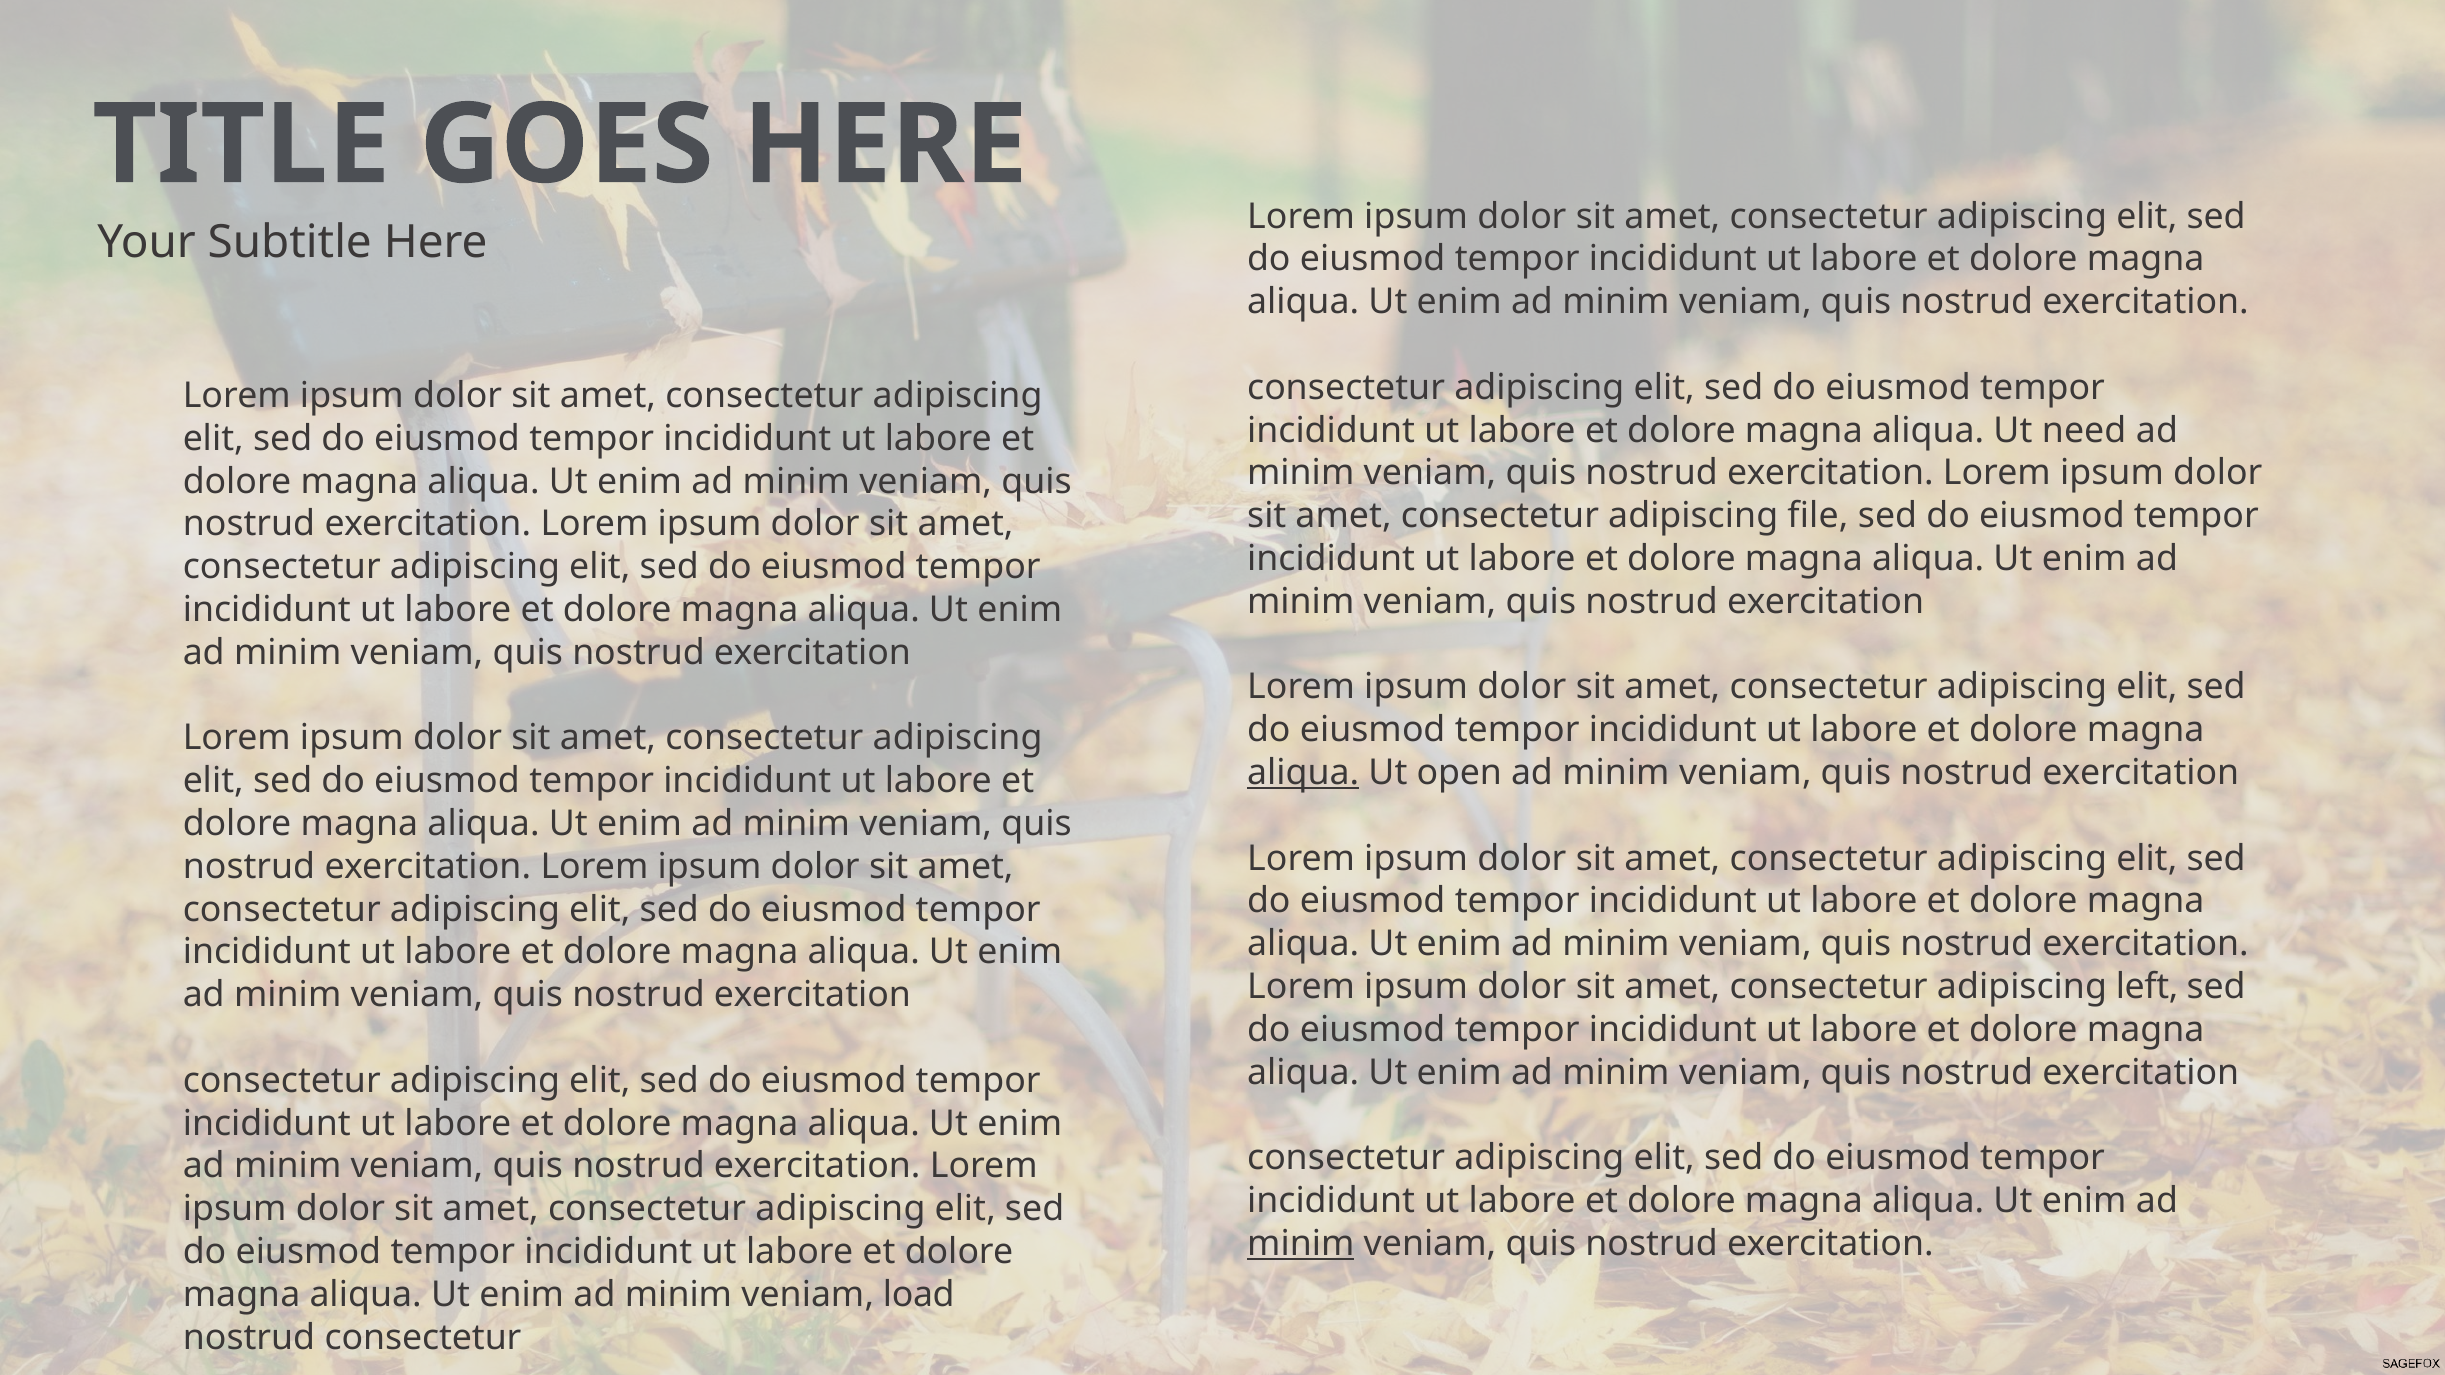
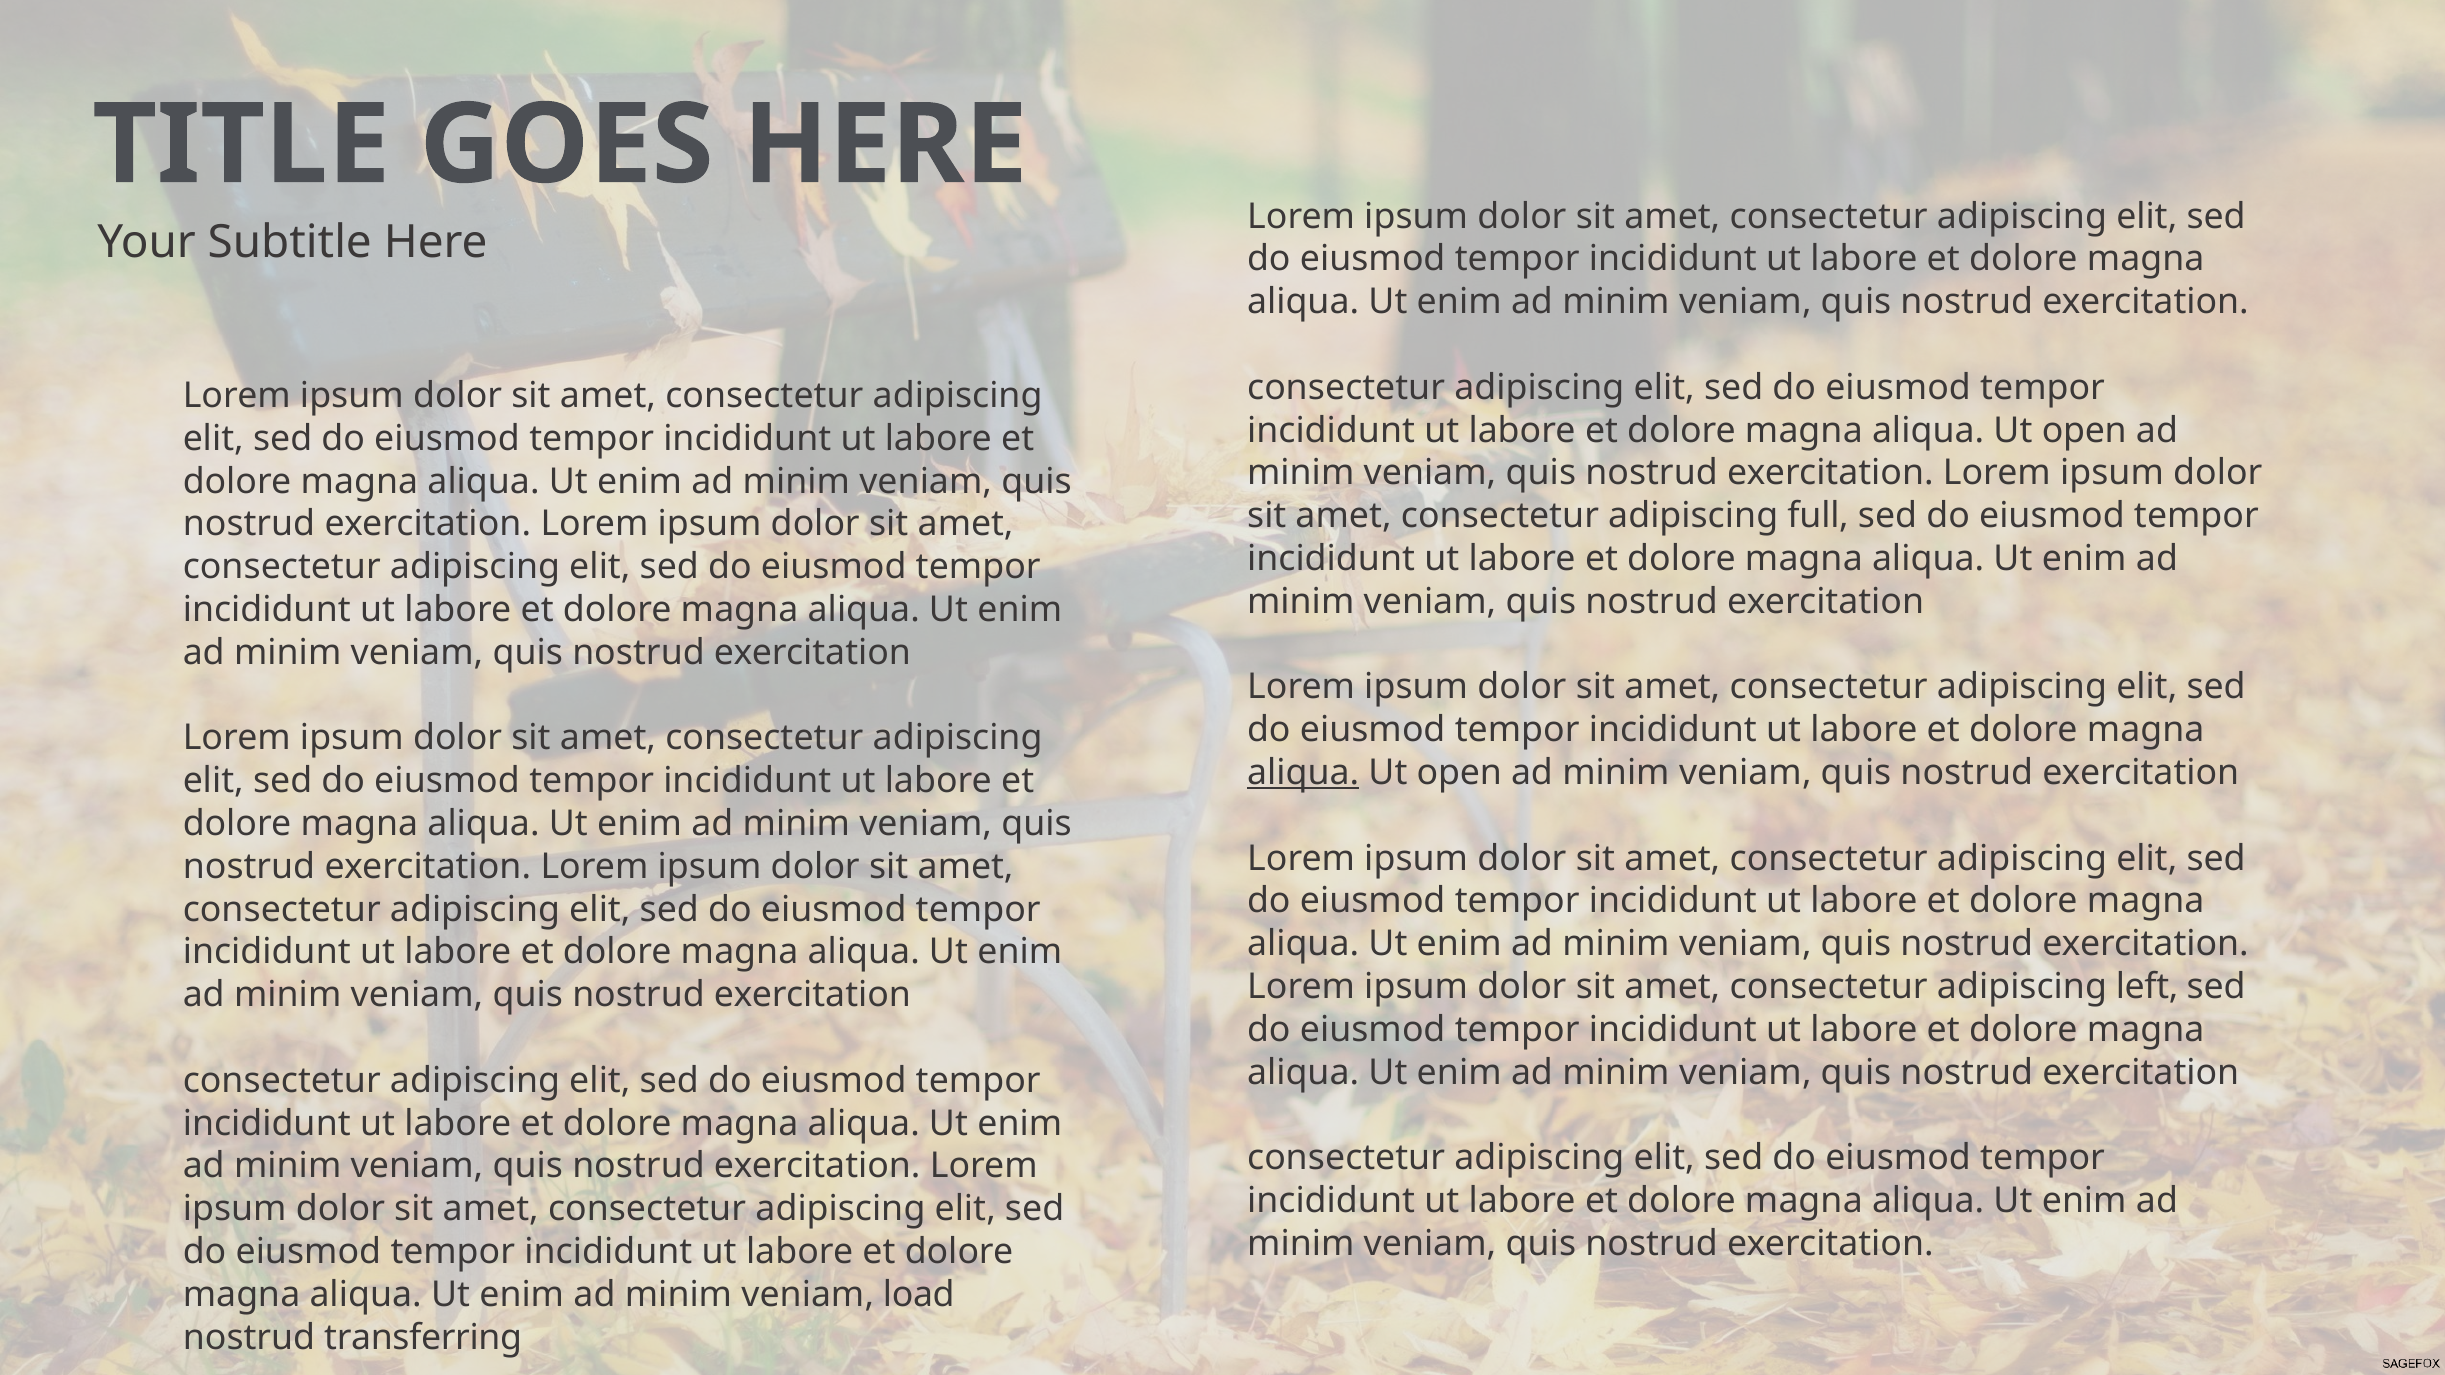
need at (2084, 430): need -> open
file: file -> full
minim at (1301, 1244) underline: present -> none
nostrud consectetur: consectetur -> transferring
